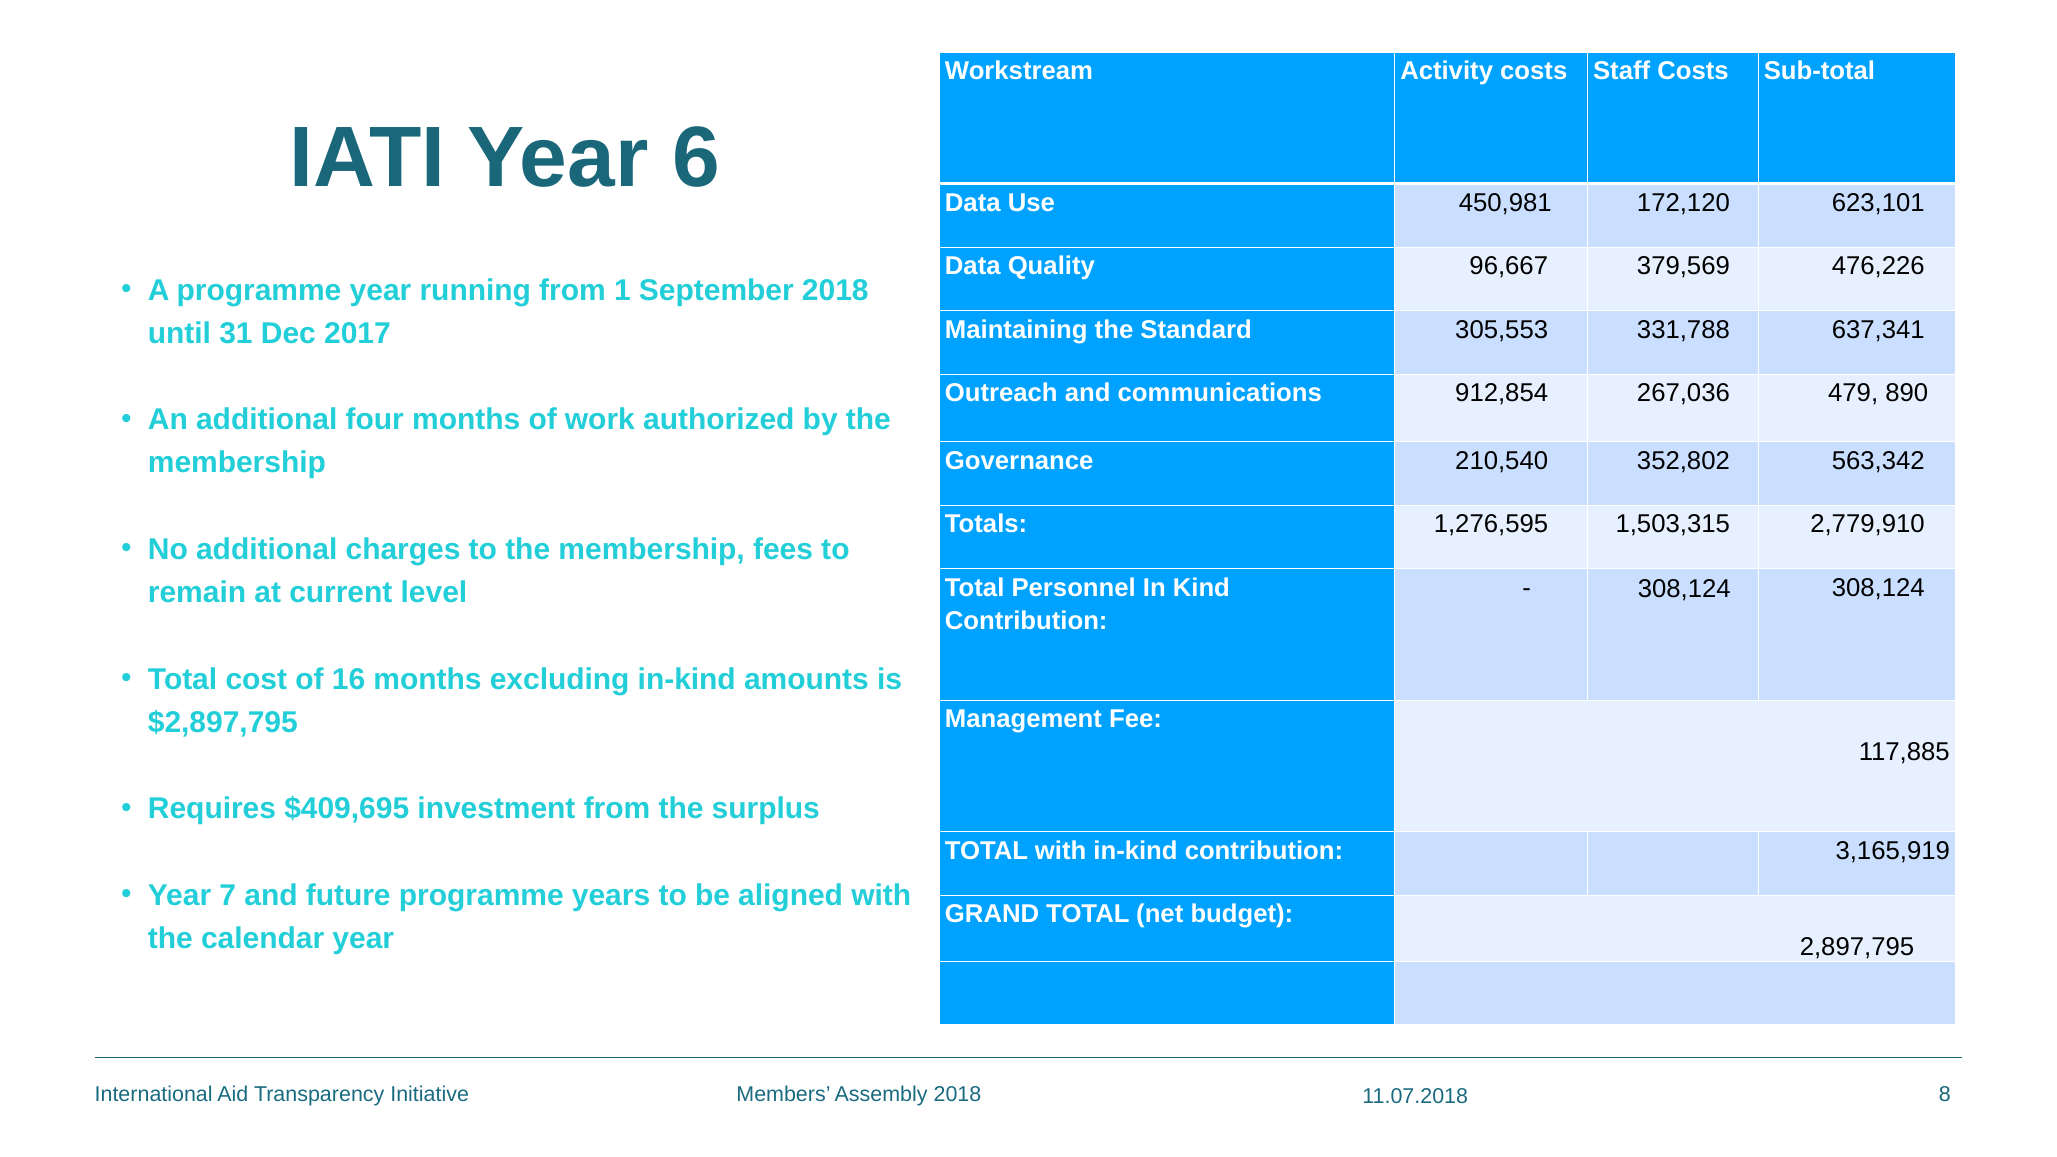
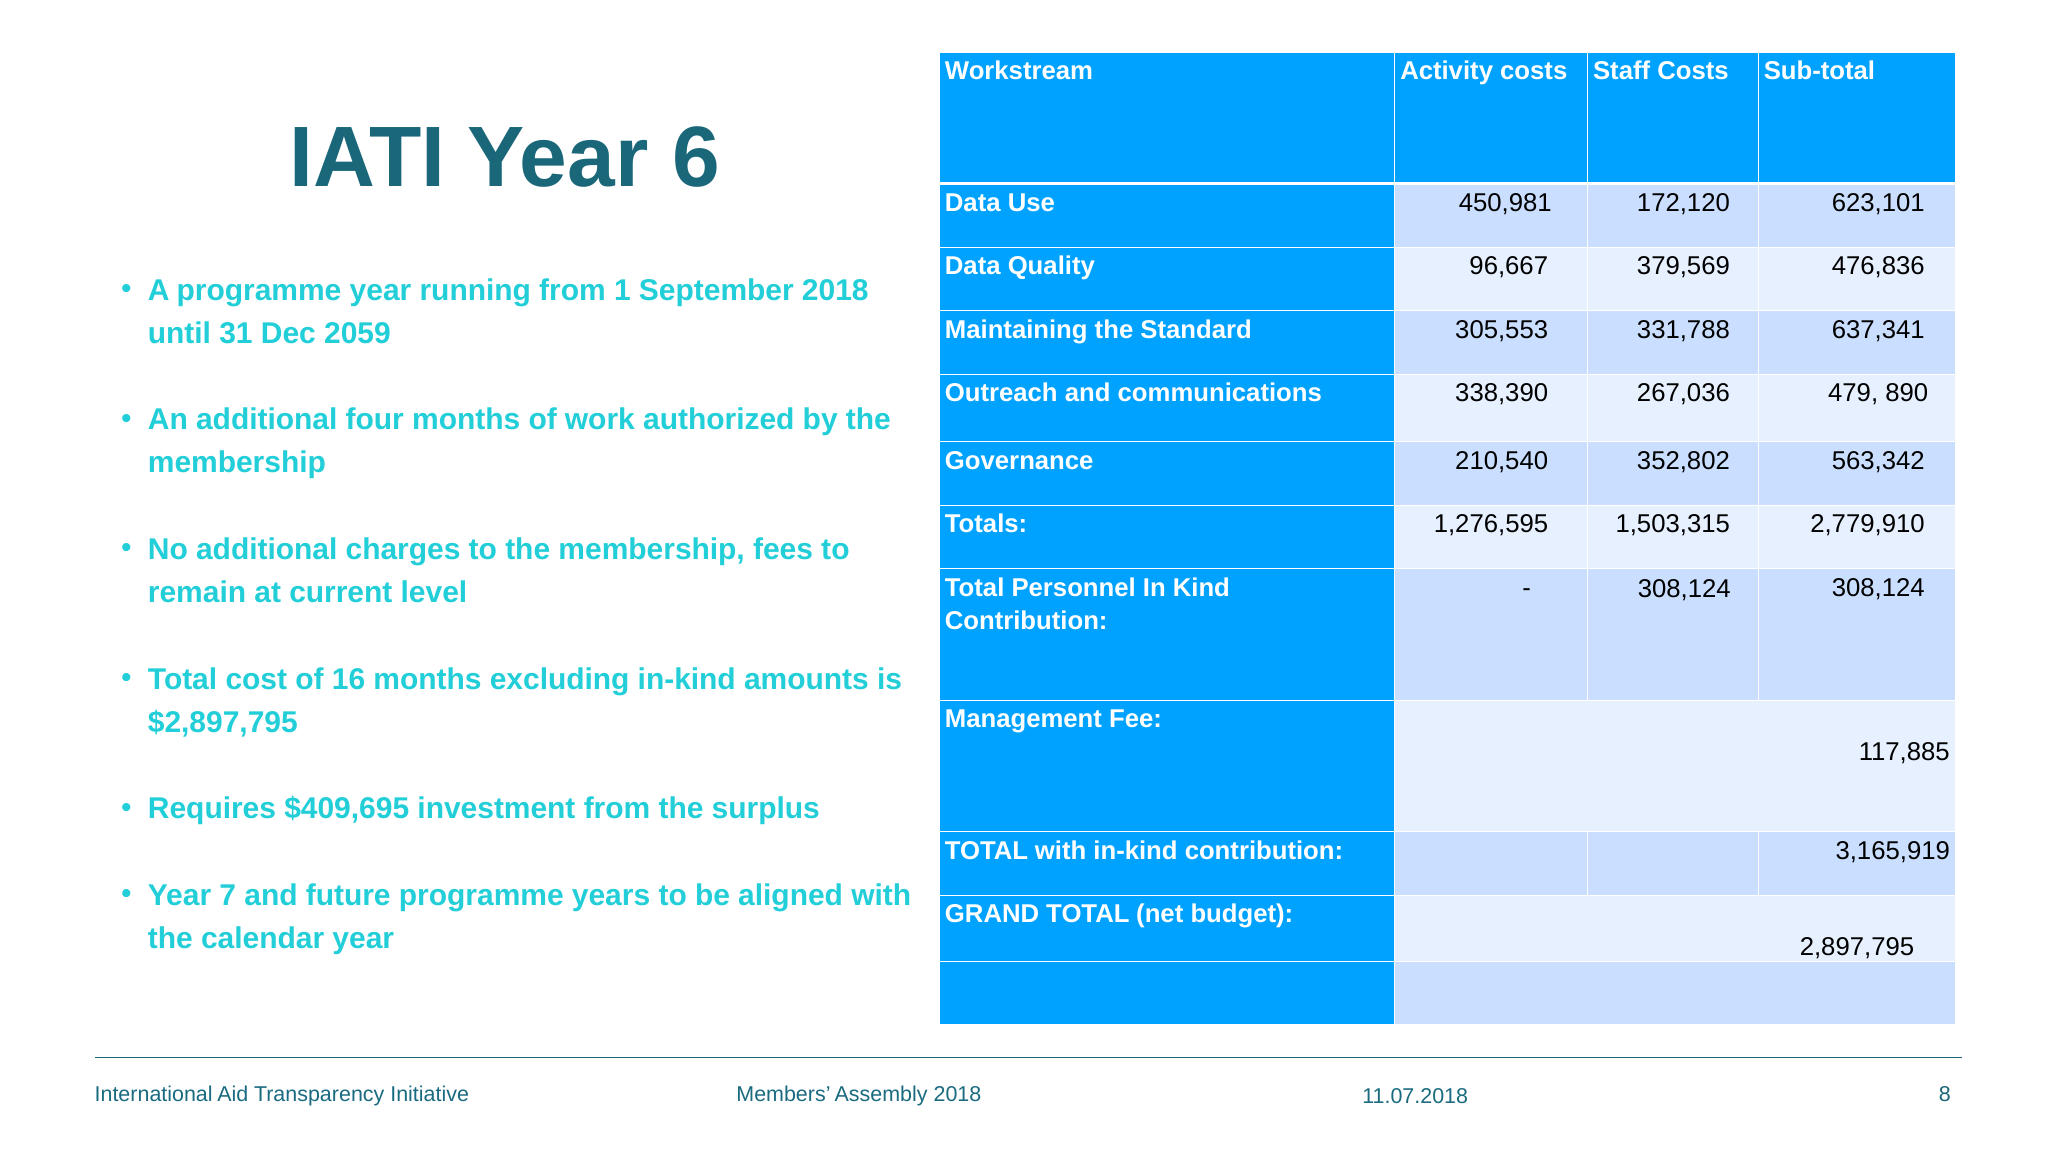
476,226: 476,226 -> 476,836
2017: 2017 -> 2059
912,854: 912,854 -> 338,390
